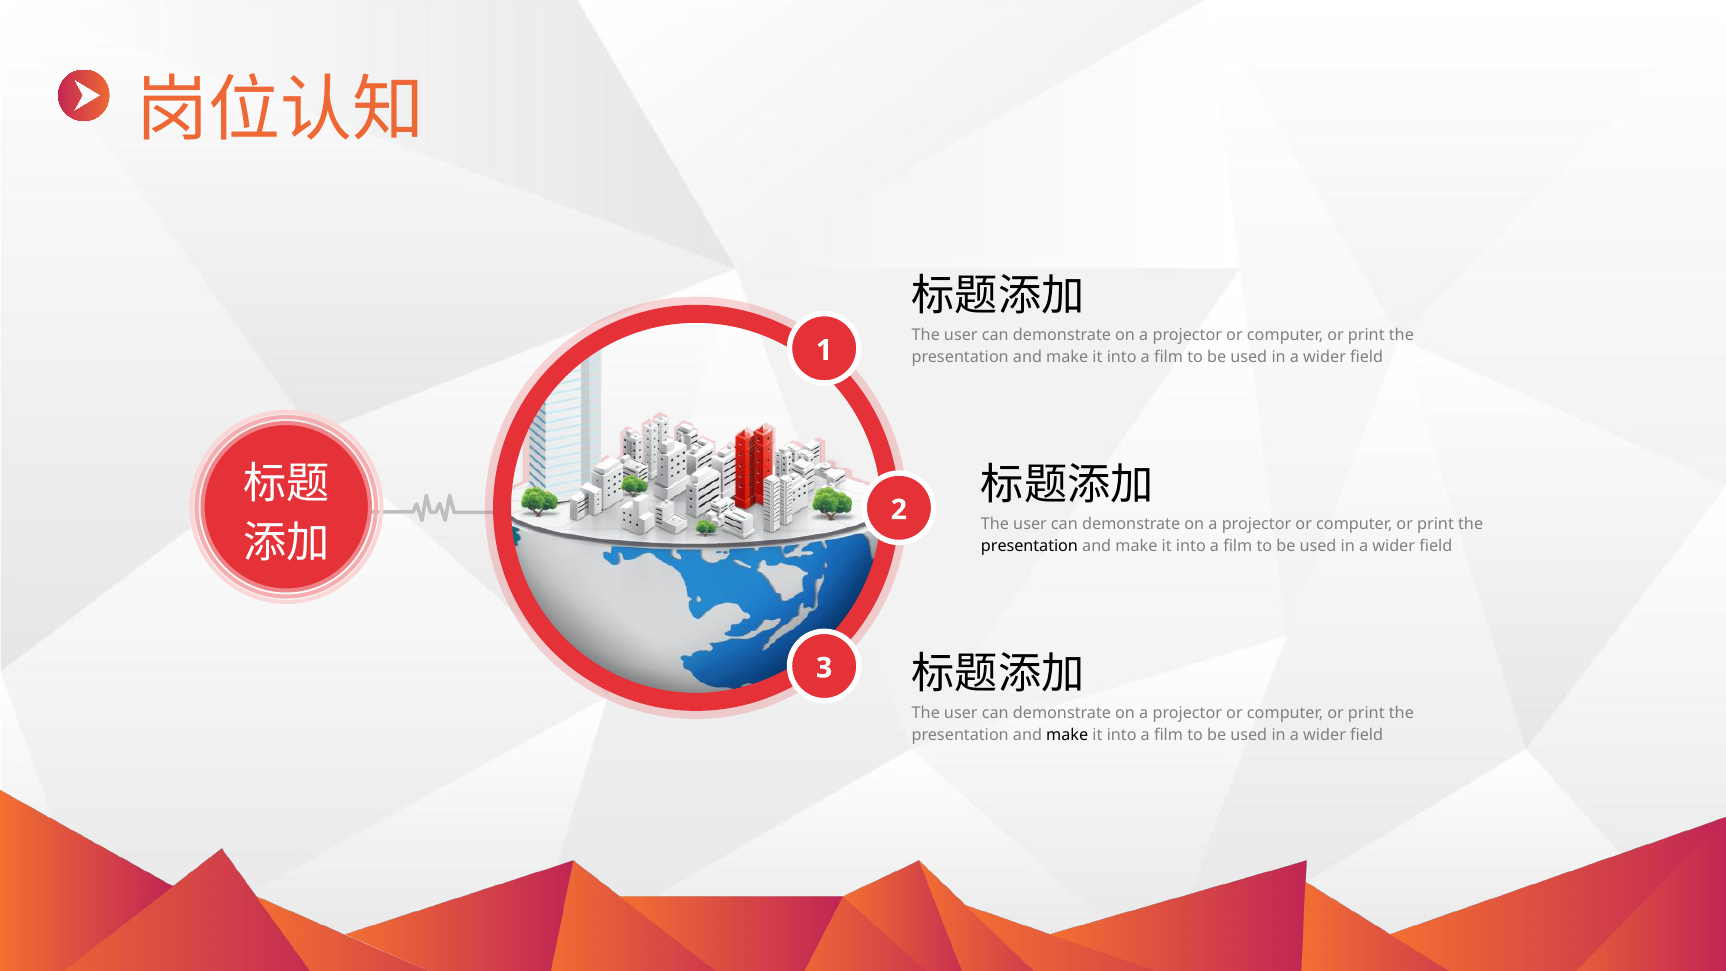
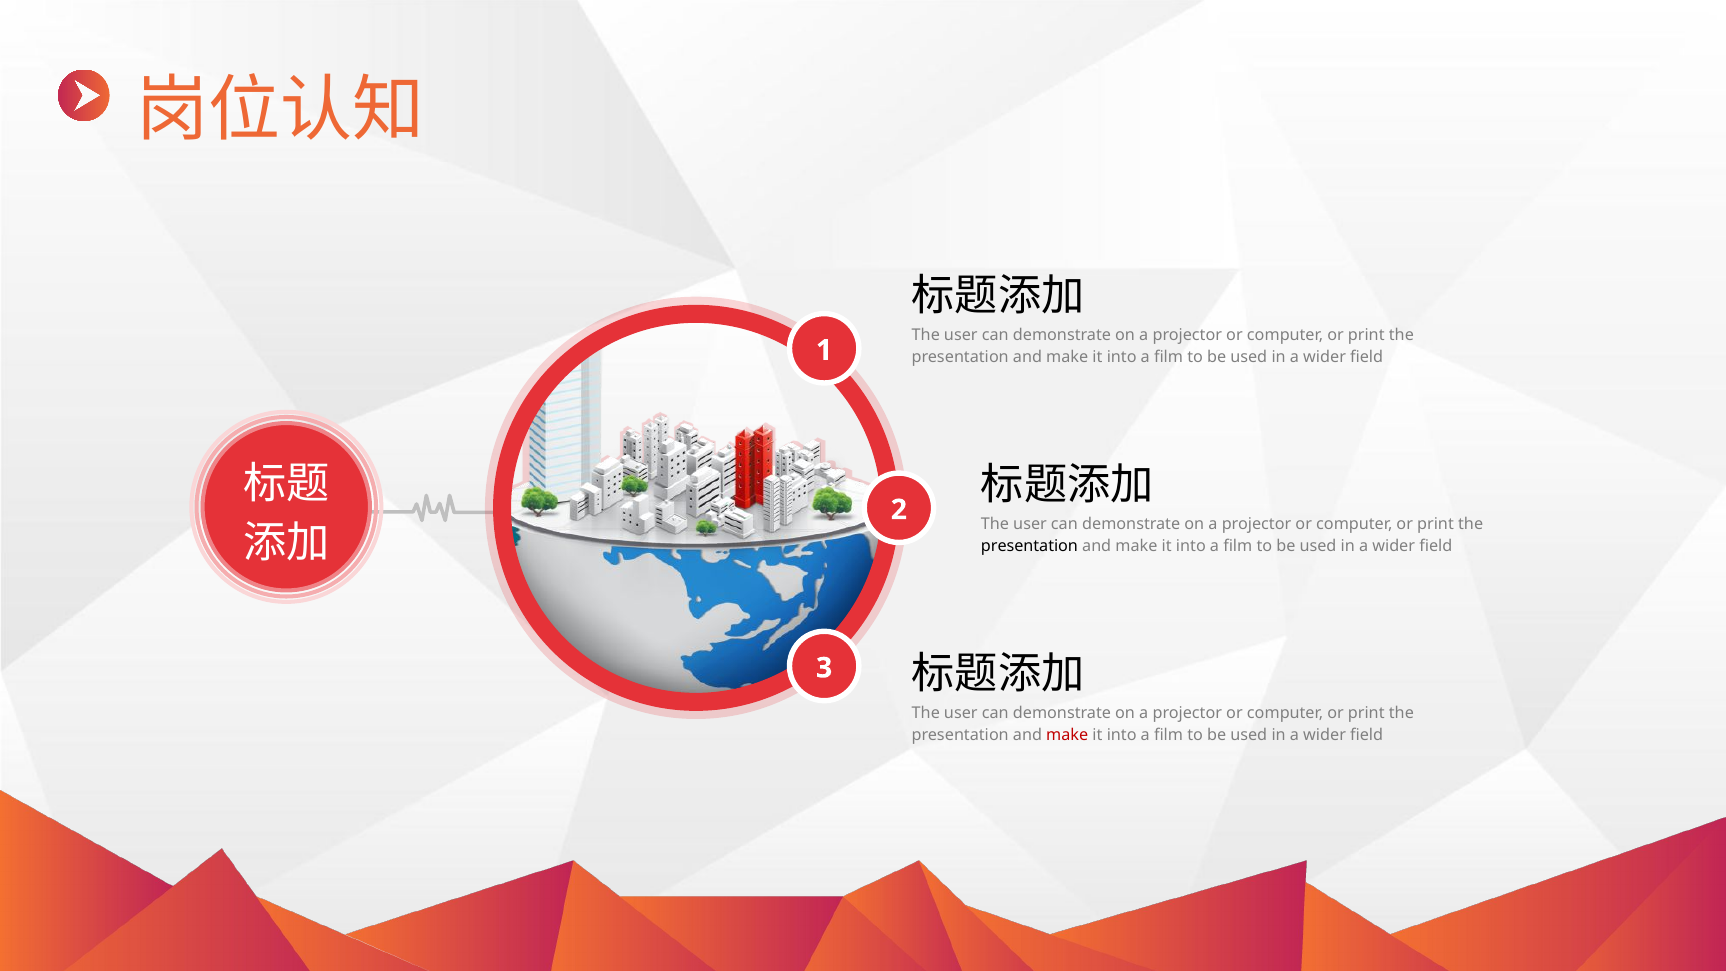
make at (1067, 735) colour: black -> red
